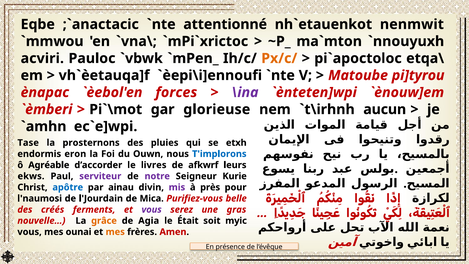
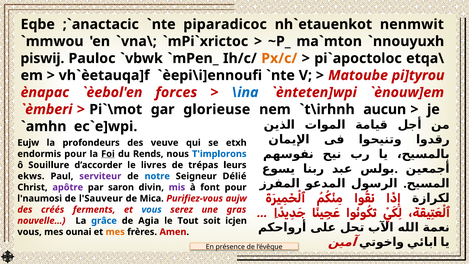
attentionné: attentionné -> piparadicoc
acviri: acviri -> piswij
\ina colour: purple -> blue
Tase: Tase -> Eujw
prosternons: prosternons -> profondeurs
pluies: pluies -> veuve
endormis eron: eron -> pour
Foi underline: none -> present
Ouwn: Ouwn -> Rends
Agréable: Agréable -> Souillure
afkwrf: afkwrf -> trépas
notre colour: purple -> blue
Kurie: Kurie -> Délié
apôtre colour: blue -> purple
ainau: ainau -> saron
près: près -> font
l'Jourdain: l'Jourdain -> l'Sauveur
belle: belle -> aujw
vous at (152, 209) colour: purple -> blue
grâce colour: orange -> blue
Était: Était -> Tout
myic: myic -> icjen
